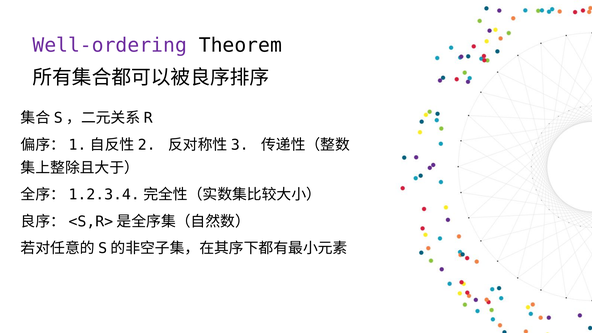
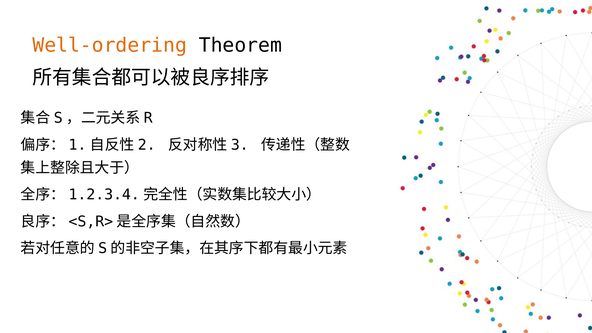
Well-ordering colour: purple -> orange
